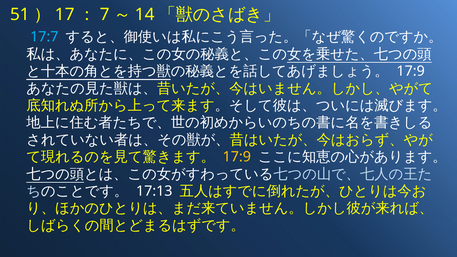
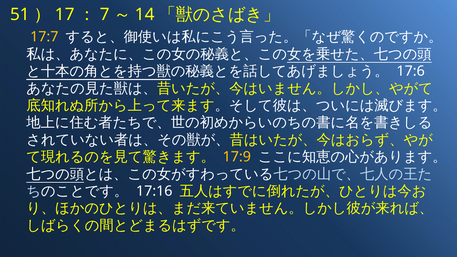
17:7 colour: light blue -> yellow
17:9 at (411, 71): 17:9 -> 17:6
17:13: 17:13 -> 17:16
